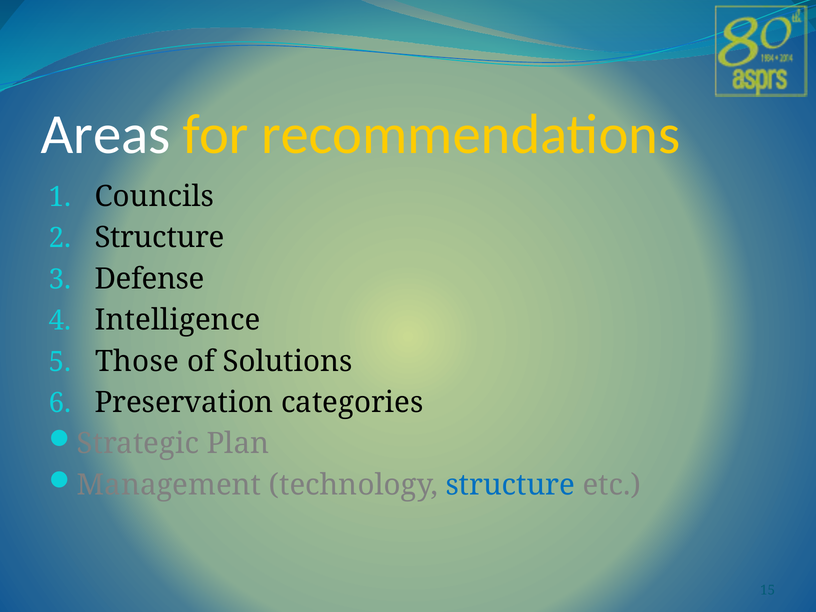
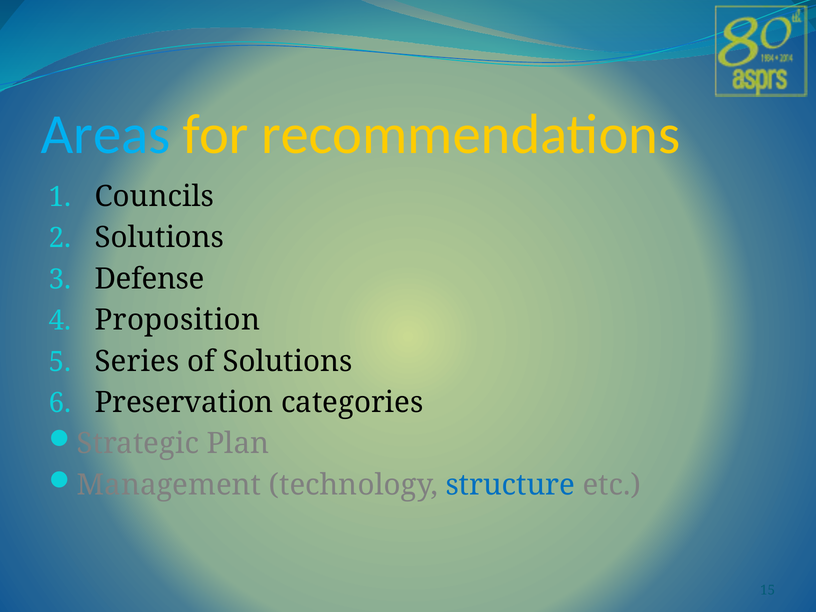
Areas colour: white -> light blue
Structure at (160, 238): Structure -> Solutions
Intelligence: Intelligence -> Proposition
Those: Those -> Series
